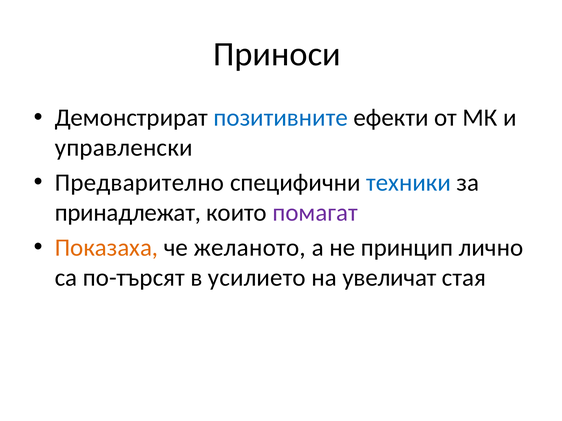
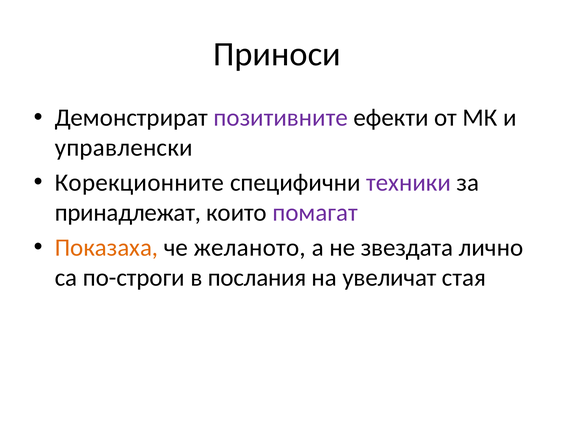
позитивните colour: blue -> purple
Предварително: Предварително -> Корекционните
техники colour: blue -> purple
принцип: принцип -> звездата
по-търсят: по-търсят -> по-строги
усилието: усилието -> послания
